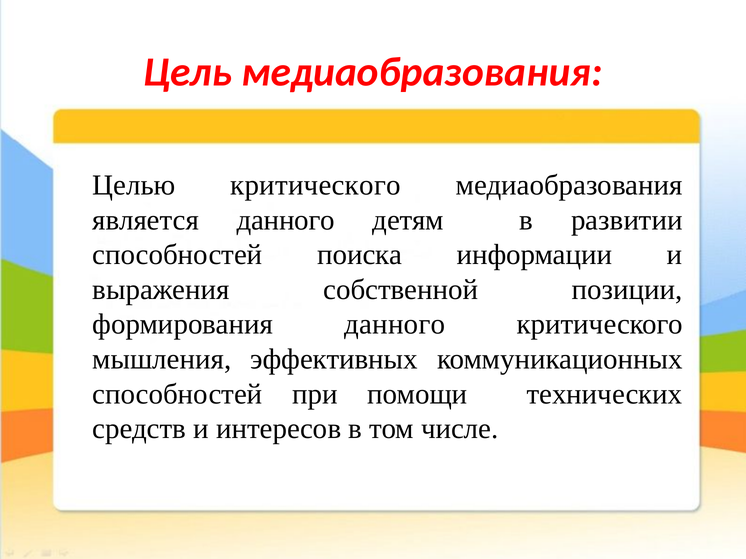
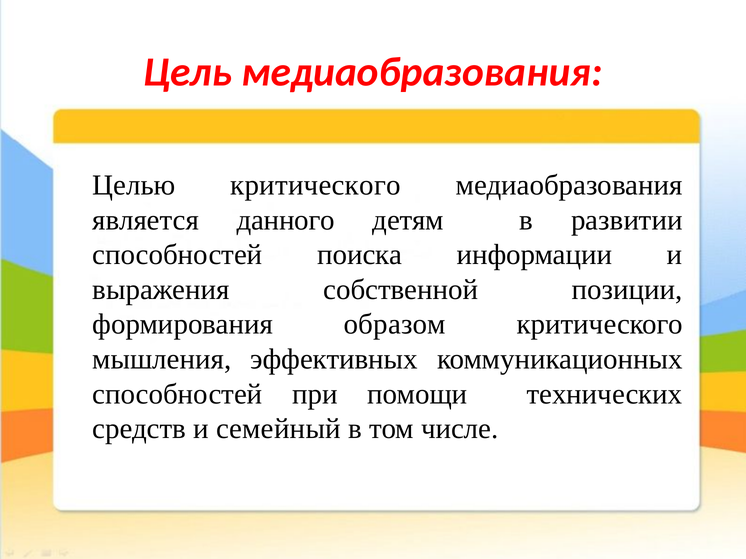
формирования данного: данного -> образом
интересов: интересов -> семейный
